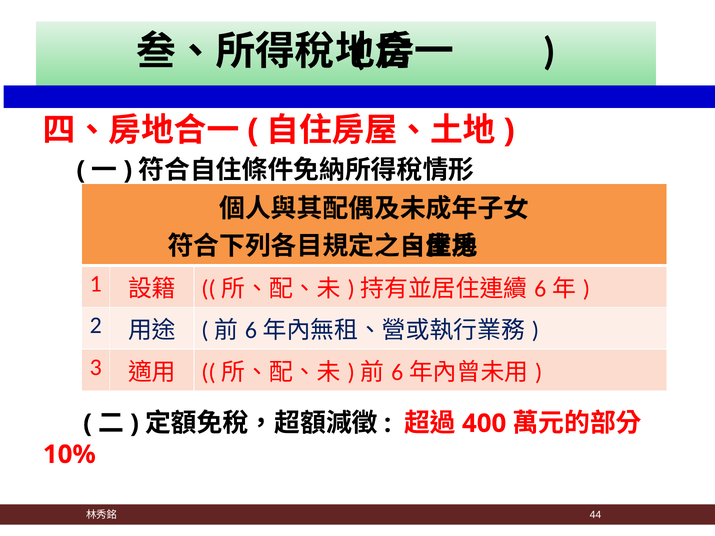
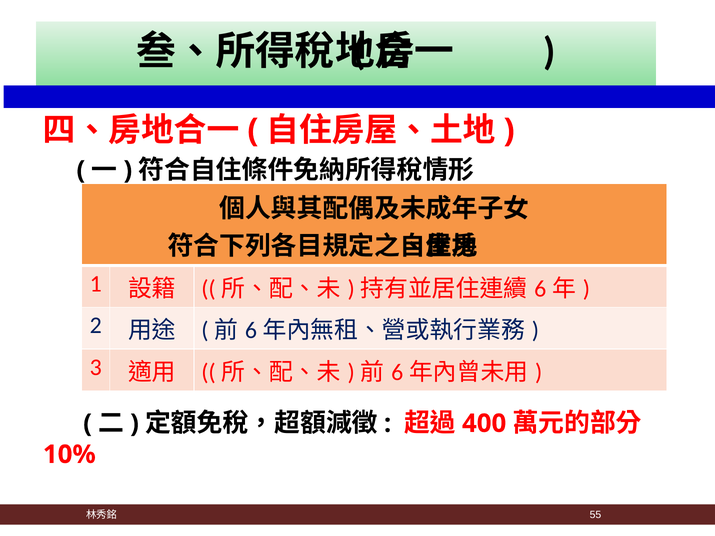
44: 44 -> 55
